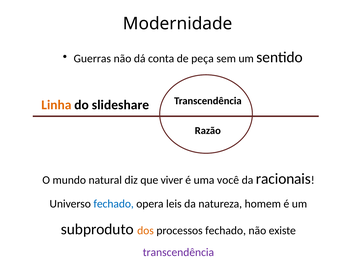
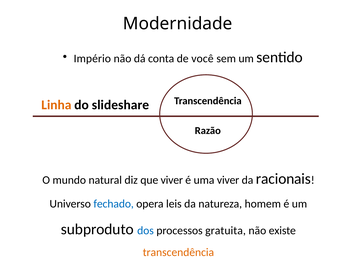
Guerras: Guerras -> Império
peça: peça -> você
uma você: você -> viver
dos colour: orange -> blue
processos fechado: fechado -> gratuita
transcendência at (178, 252) colour: purple -> orange
